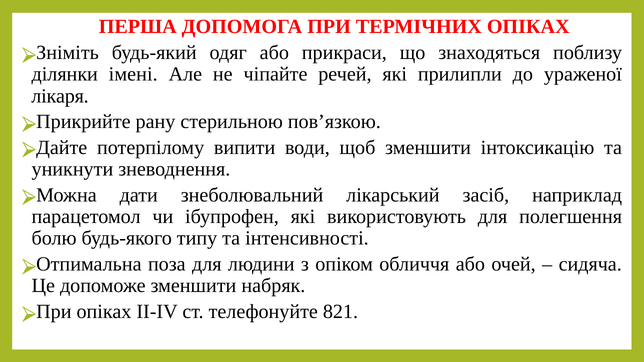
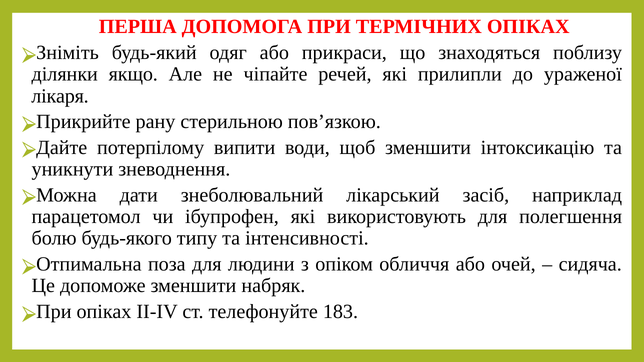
імені: імені -> якщо
821: 821 -> 183
